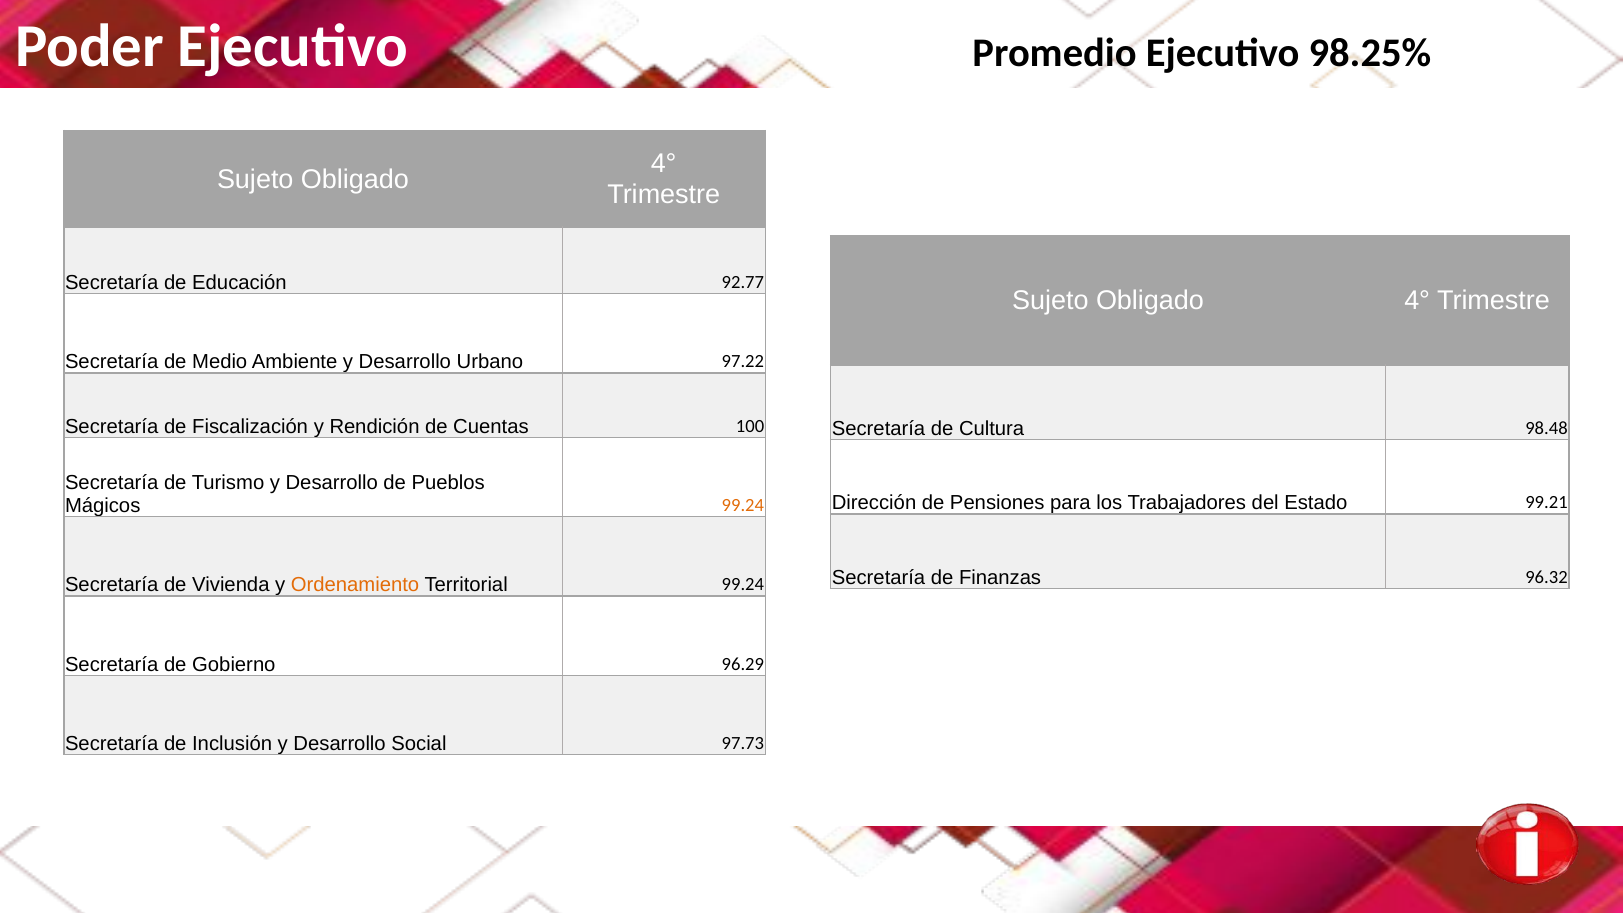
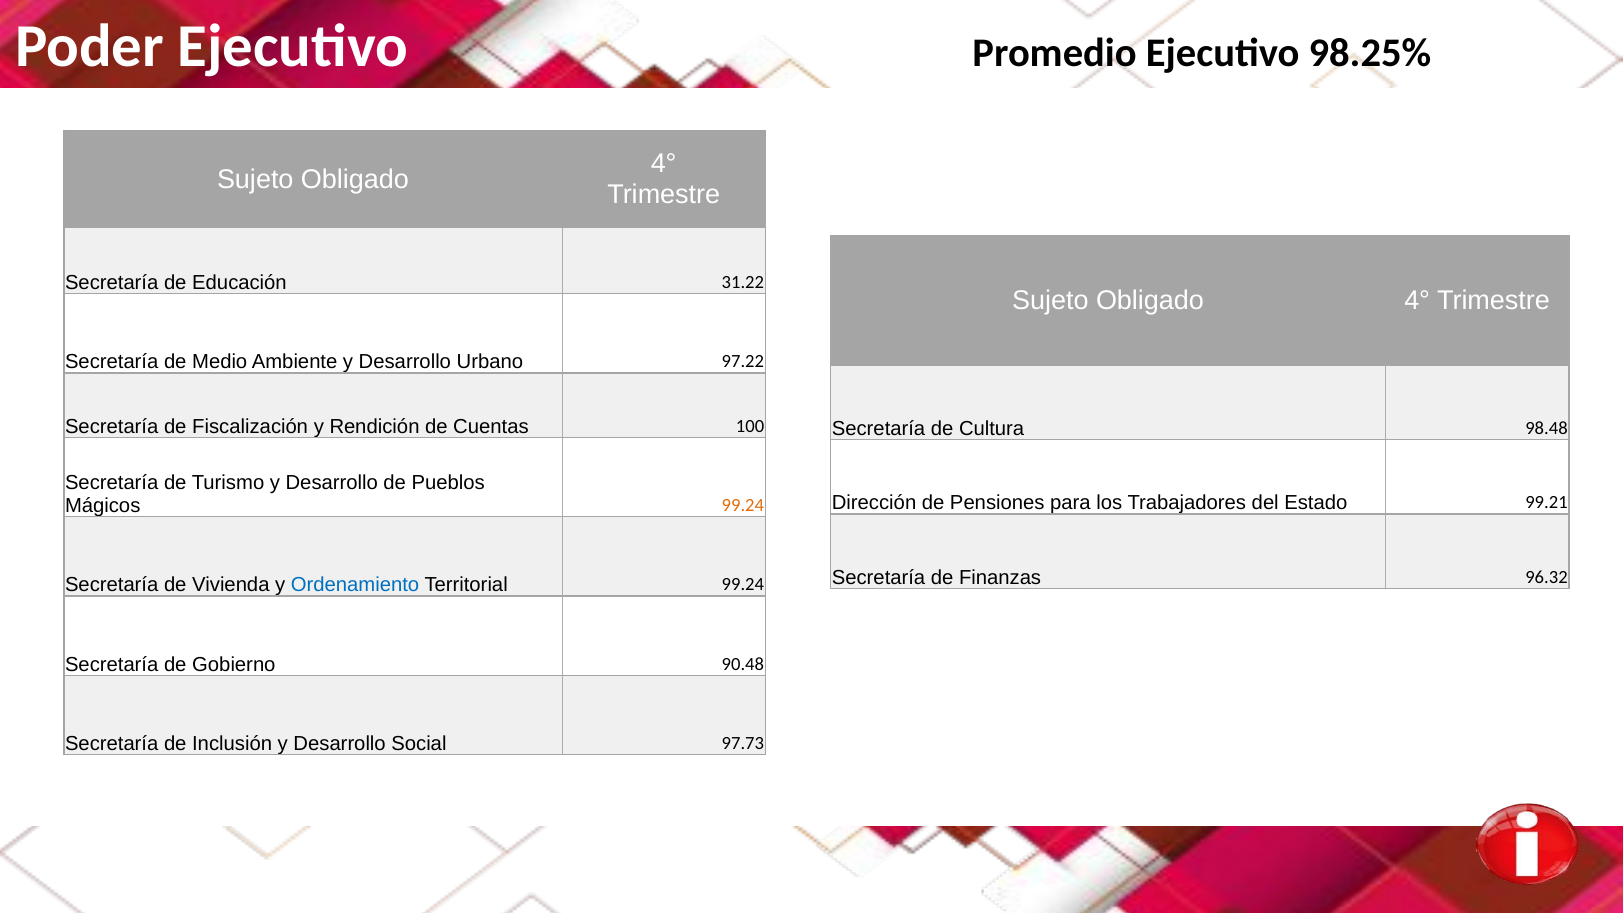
92.77: 92.77 -> 31.22
Ordenamiento colour: orange -> blue
96.29: 96.29 -> 90.48
